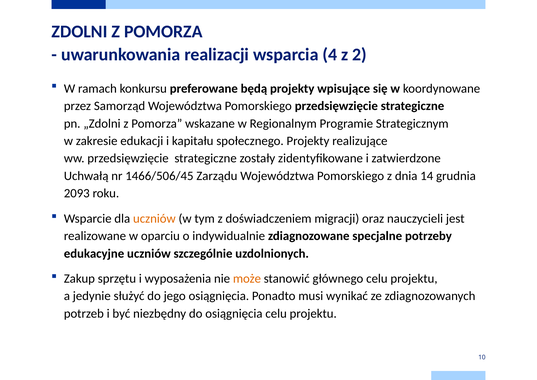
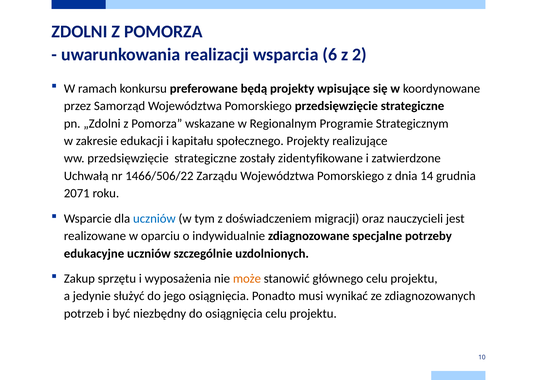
4: 4 -> 6
1466/506/45: 1466/506/45 -> 1466/506/22
2093: 2093 -> 2071
uczniów at (154, 218) colour: orange -> blue
